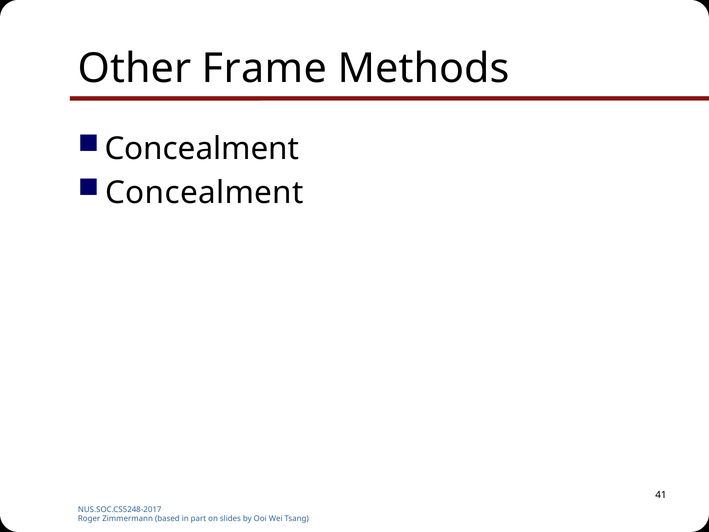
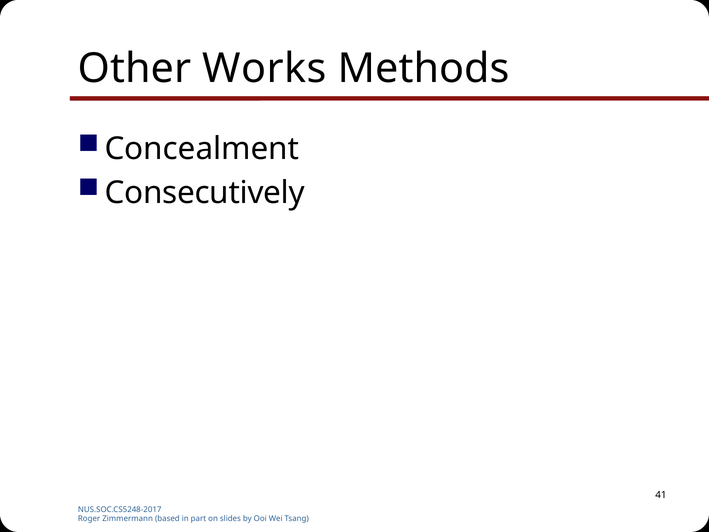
Frame: Frame -> Works
Concealment at (204, 193): Concealment -> Consecutively
